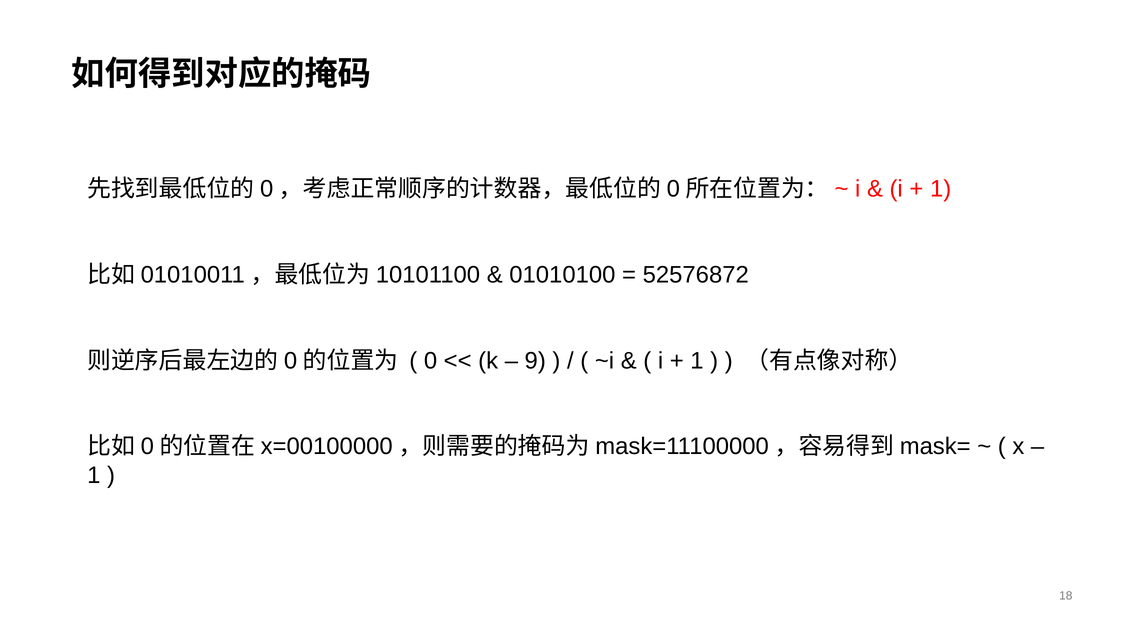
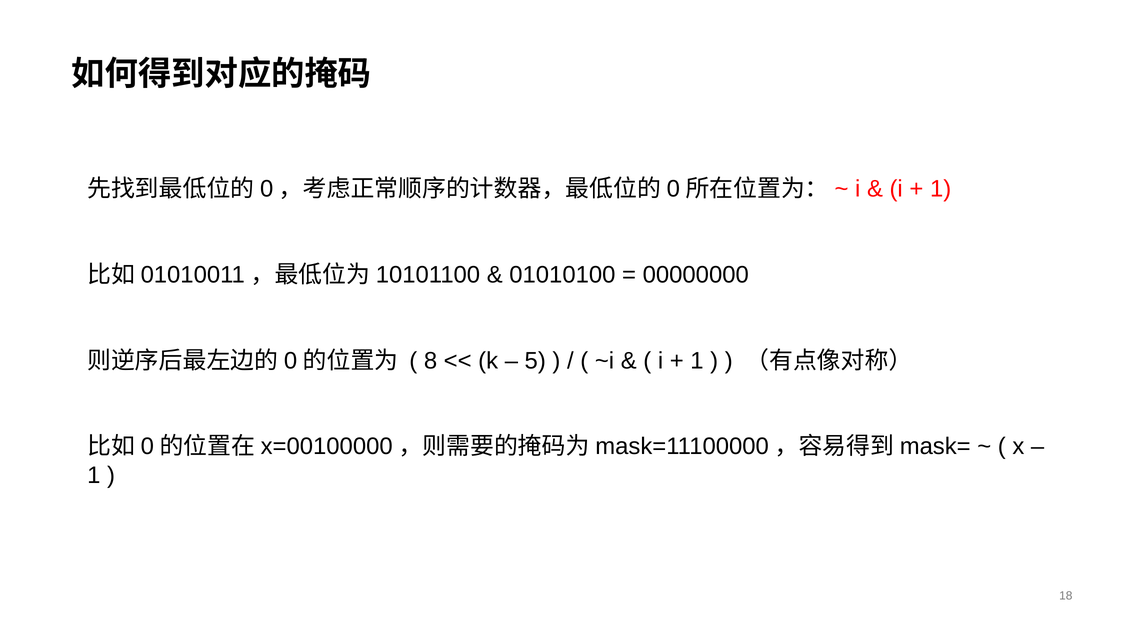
52576872: 52576872 -> 00000000
0: 0 -> 8
9: 9 -> 5
